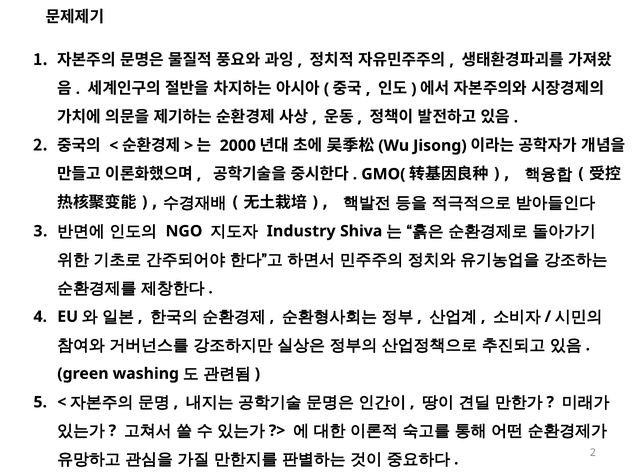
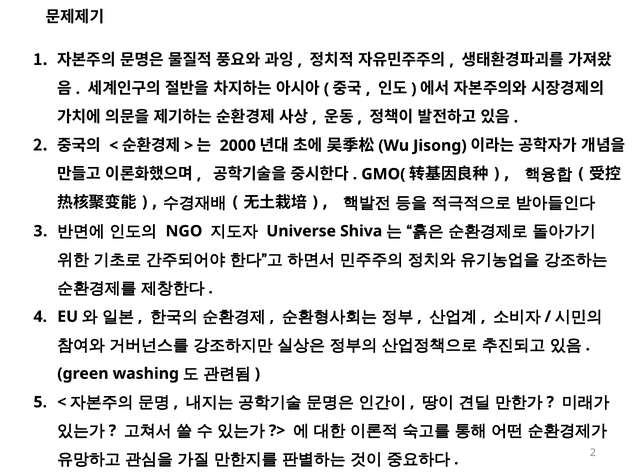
Industry: Industry -> Universe
